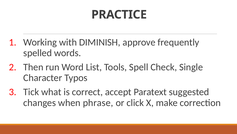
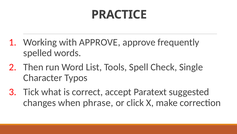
with DIMINISH: DIMINISH -> APPROVE
